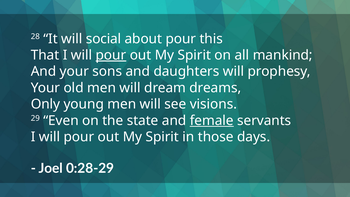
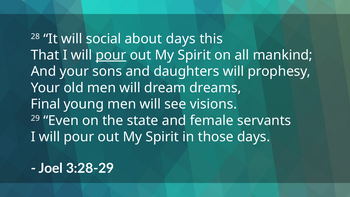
about pour: pour -> days
Only: Only -> Final
female underline: present -> none
0:28-29: 0:28-29 -> 3:28-29
